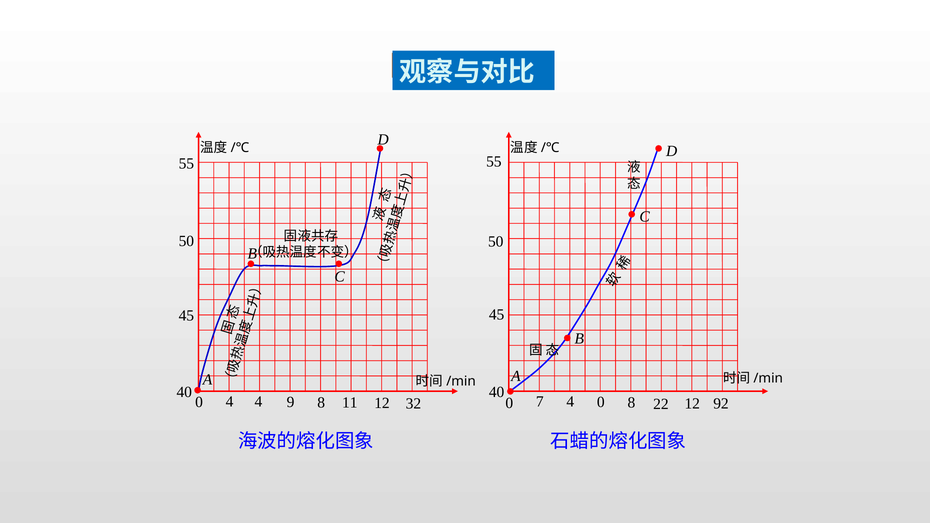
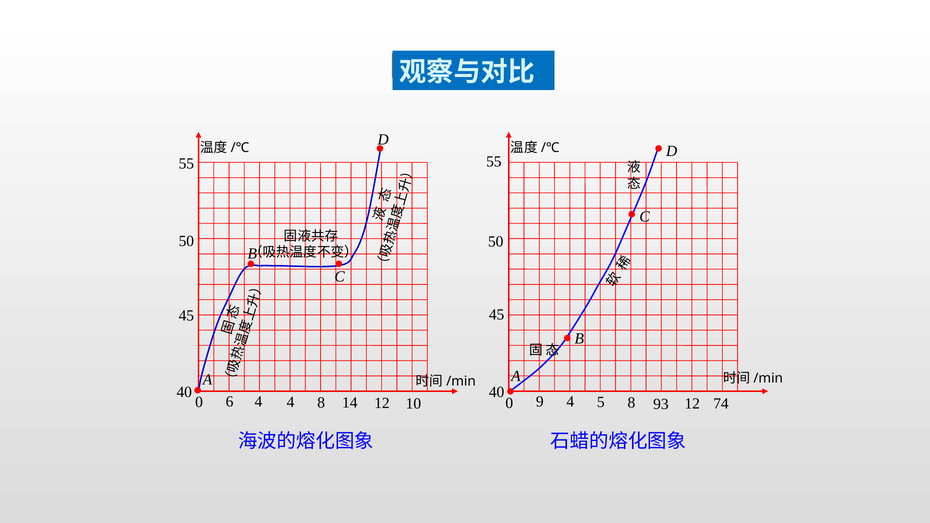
0 4: 4 -> 6
4 9: 9 -> 4
11: 11 -> 14
32: 32 -> 10
7: 7 -> 9
4 0: 0 -> 5
22: 22 -> 93
92: 92 -> 74
